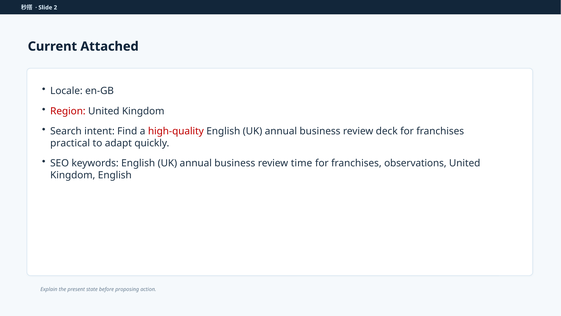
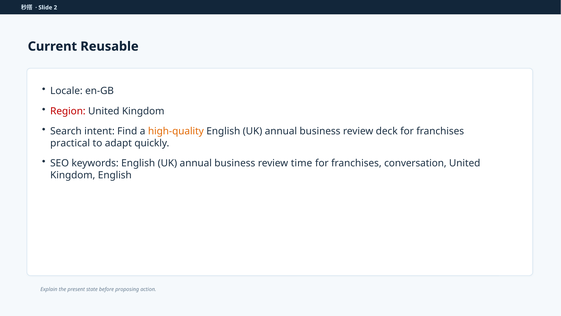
Attached: Attached -> Reusable
high-quality colour: red -> orange
observations: observations -> conversation
